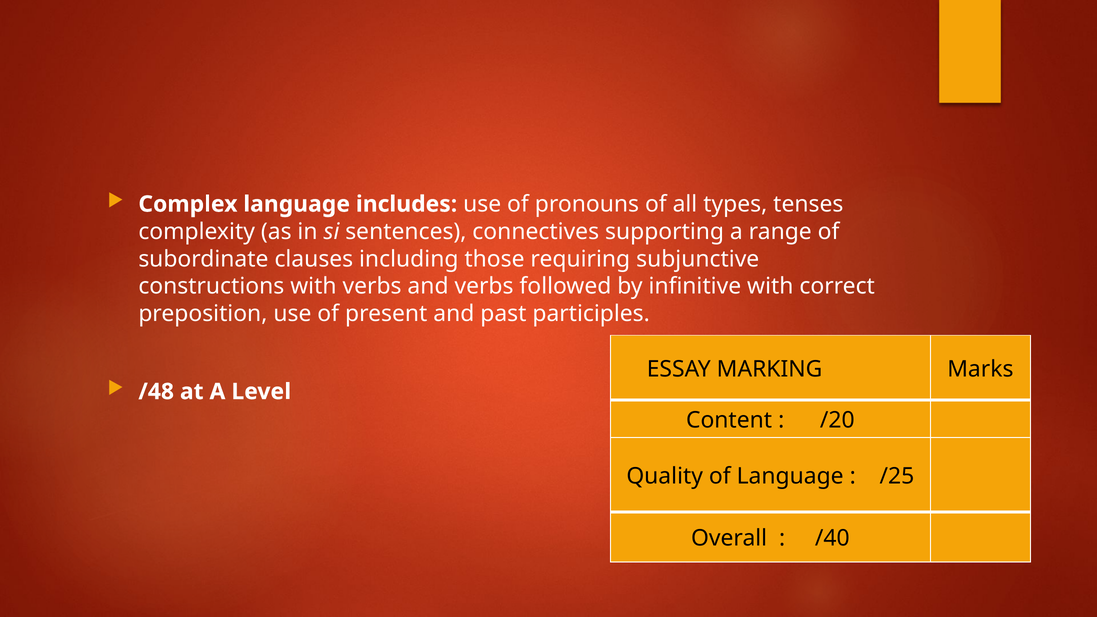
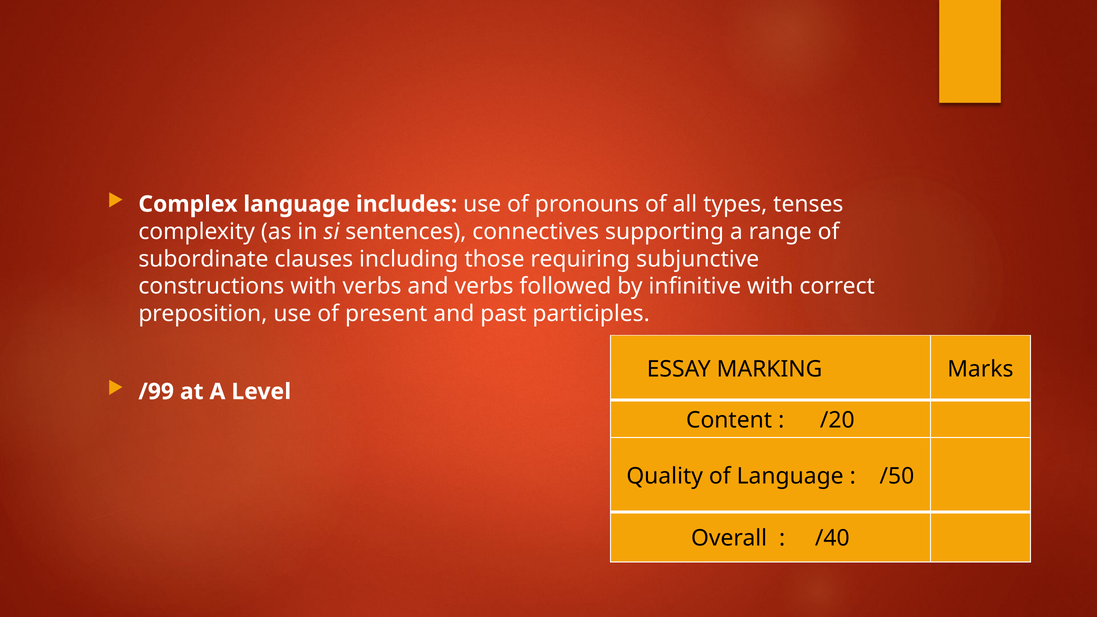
/48: /48 -> /99
/25: /25 -> /50
